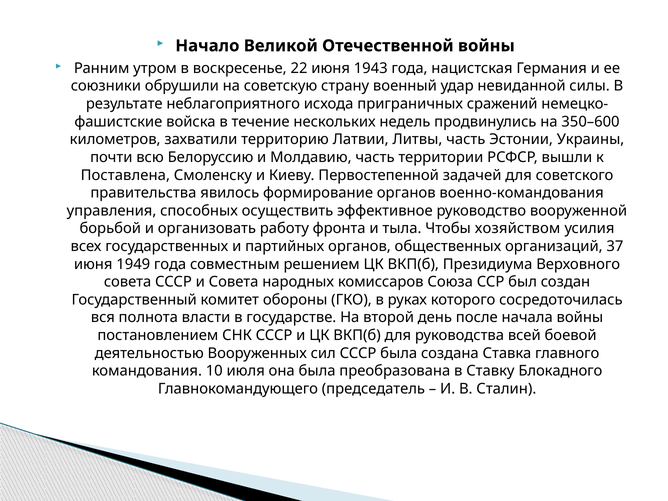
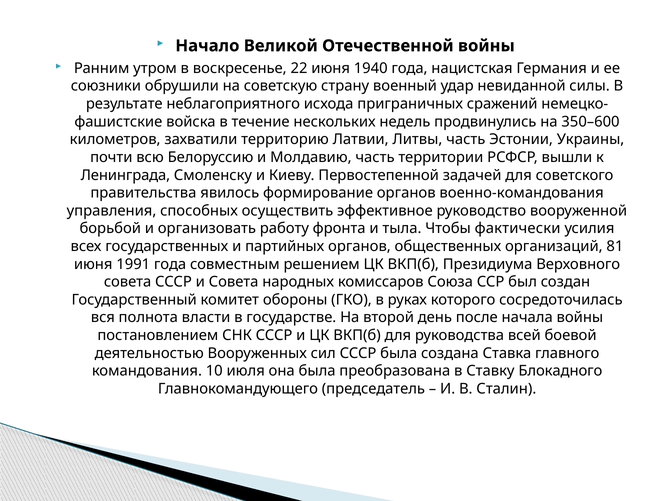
1943: 1943 -> 1940
Поставлена: Поставлена -> Ленинграда
хозяйством: хозяйством -> фактически
37: 37 -> 81
1949: 1949 -> 1991
